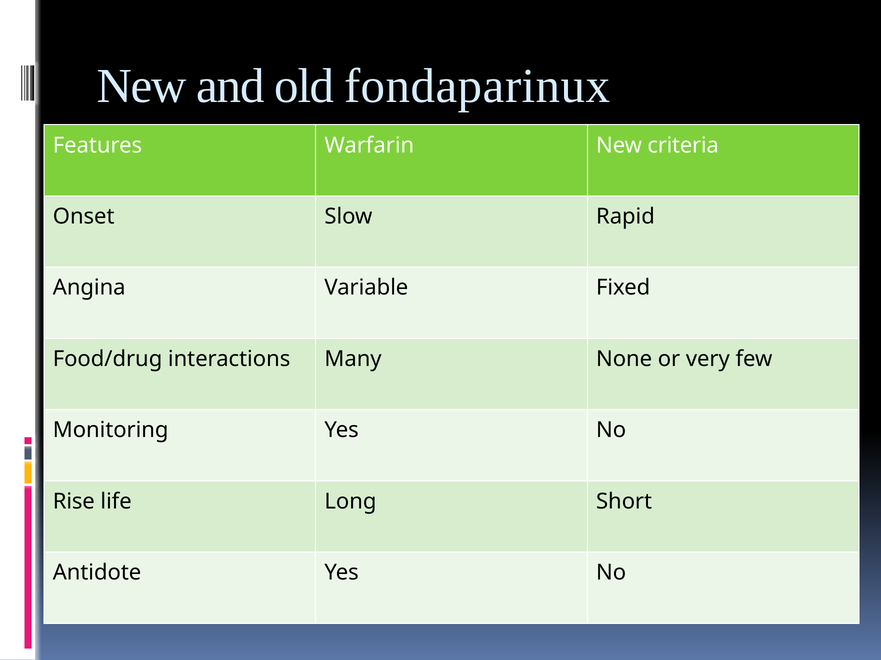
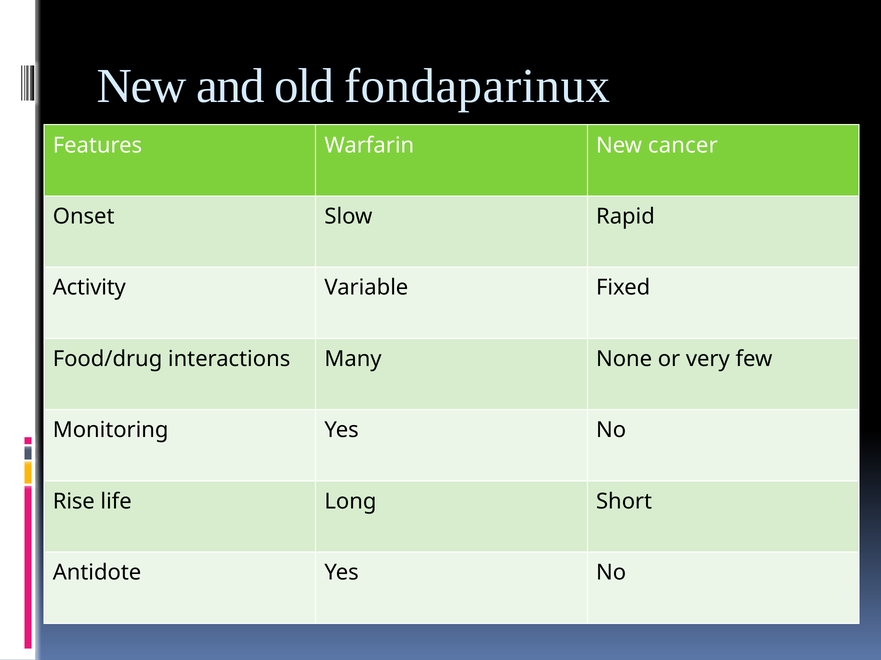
criteria: criteria -> cancer
Angina: Angina -> Activity
